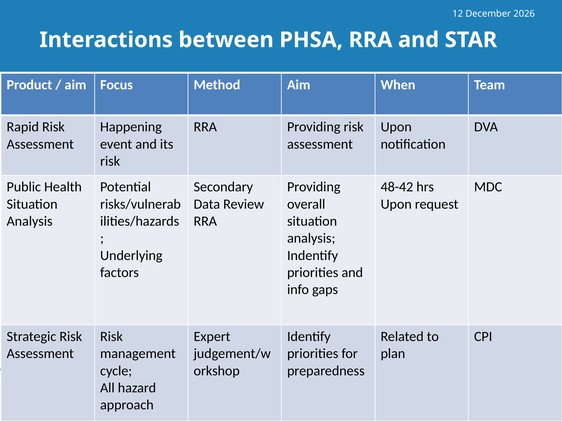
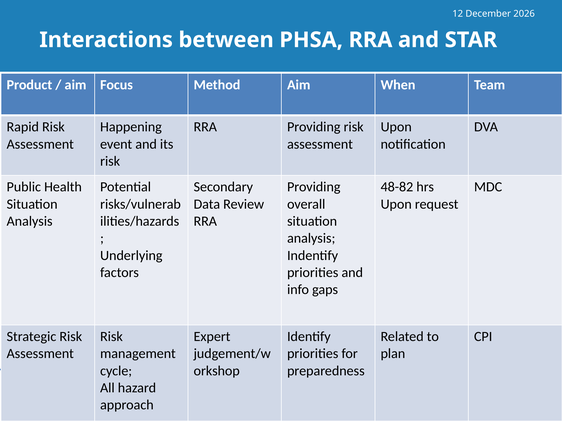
48-42: 48-42 -> 48-82
